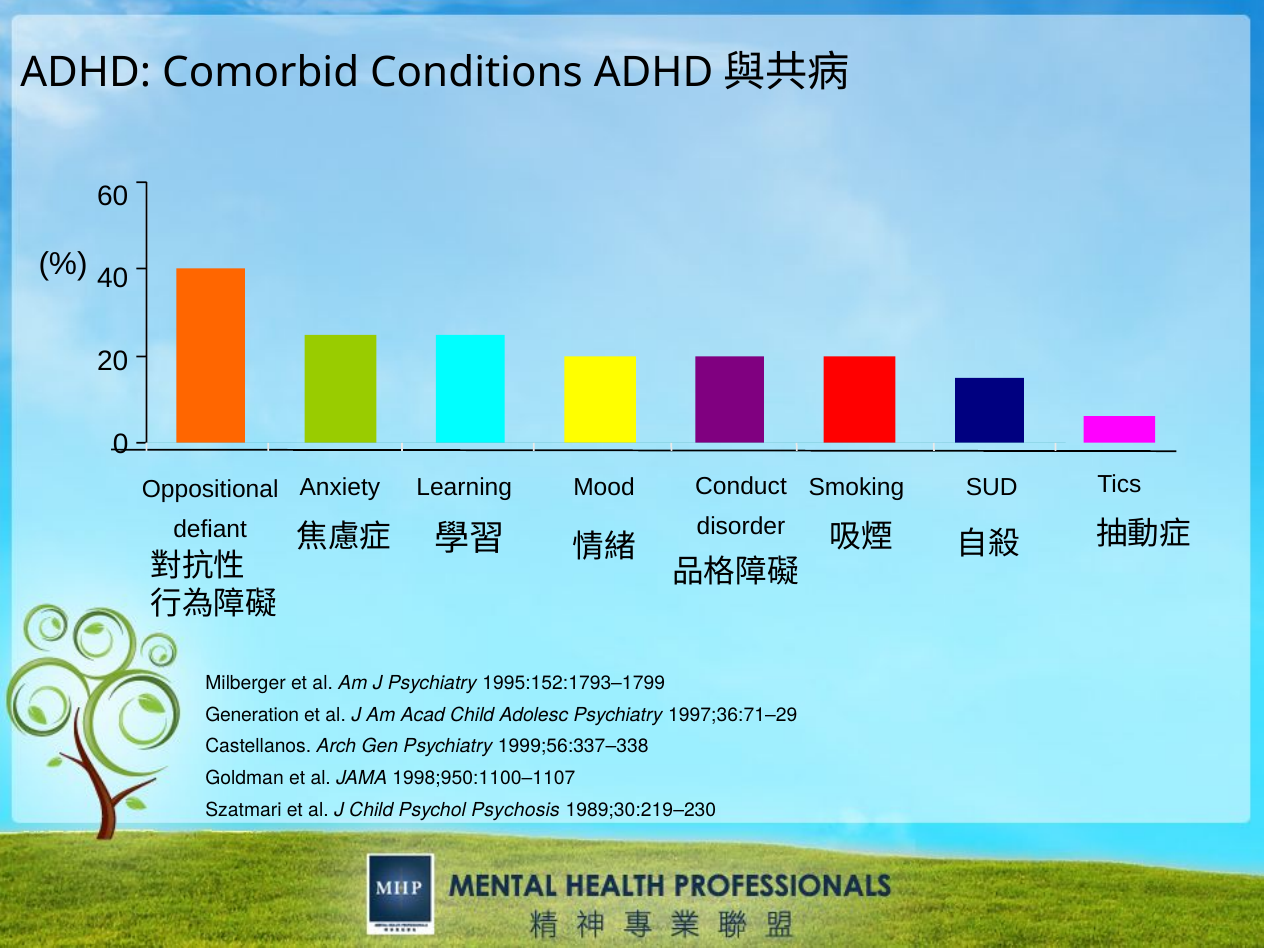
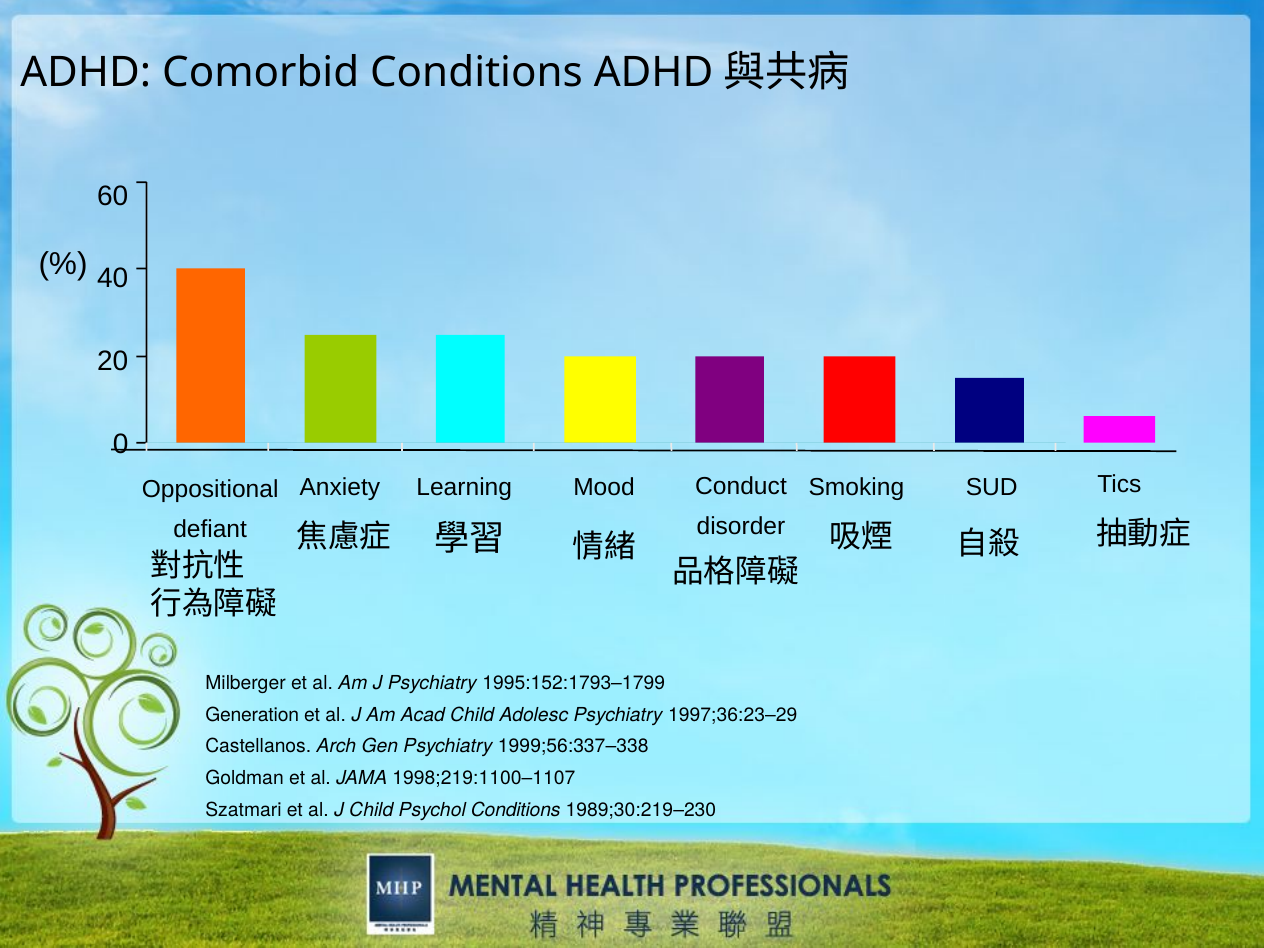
1997;36:71–29: 1997;36:71–29 -> 1997;36:23–29
1998;950:1100–1107: 1998;950:1100–1107 -> 1998;219:1100–1107
Psychol Psychosis: Psychosis -> Conditions
